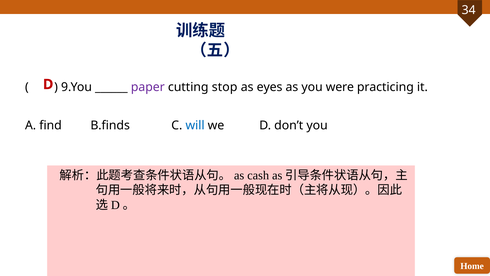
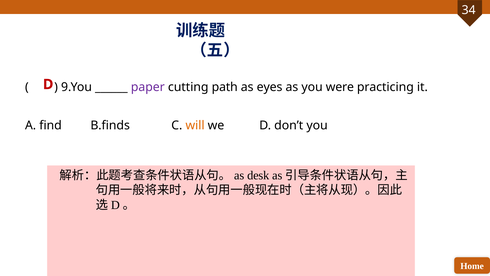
stop: stop -> path
will colour: blue -> orange
cash: cash -> desk
